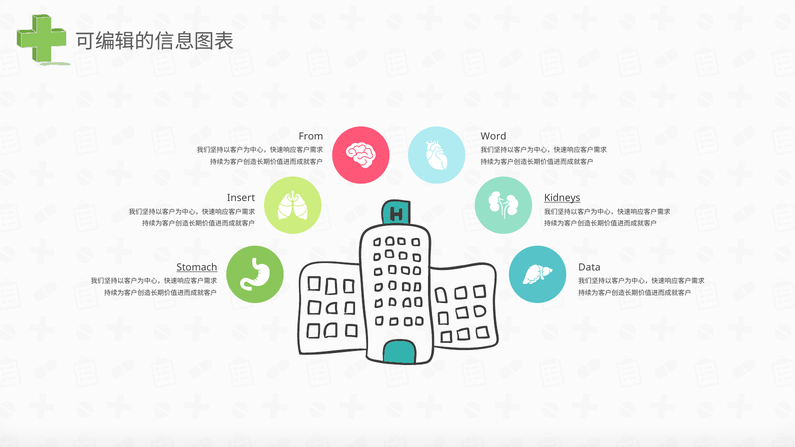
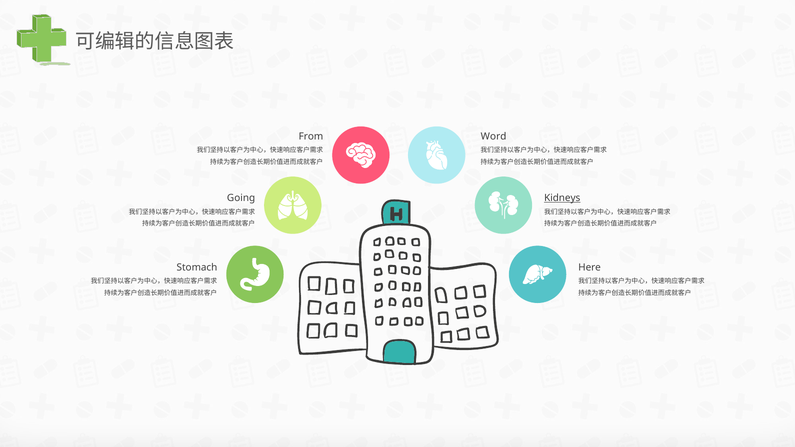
Insert: Insert -> Going
Stomach underline: present -> none
Data: Data -> Here
